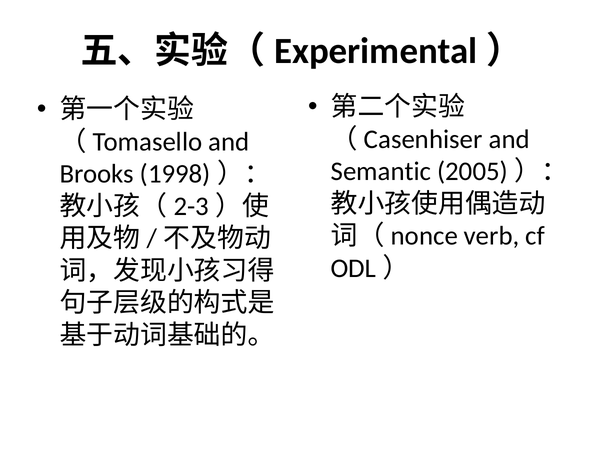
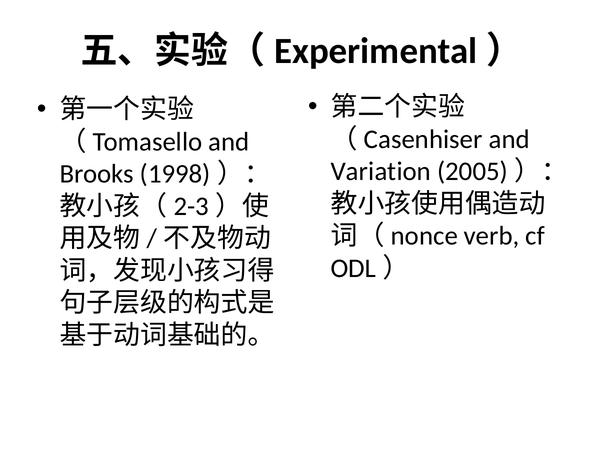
Semantic: Semantic -> Variation
